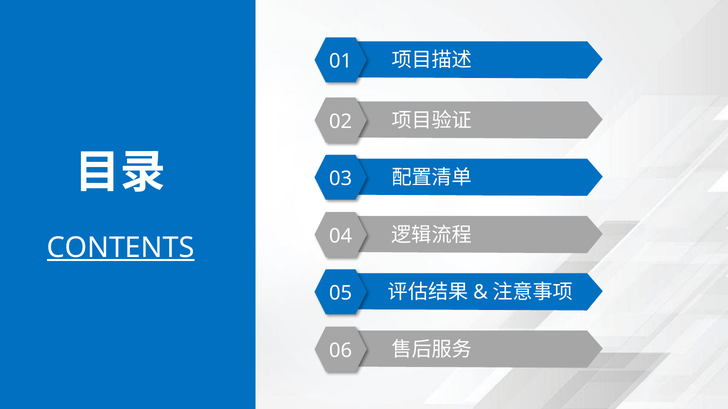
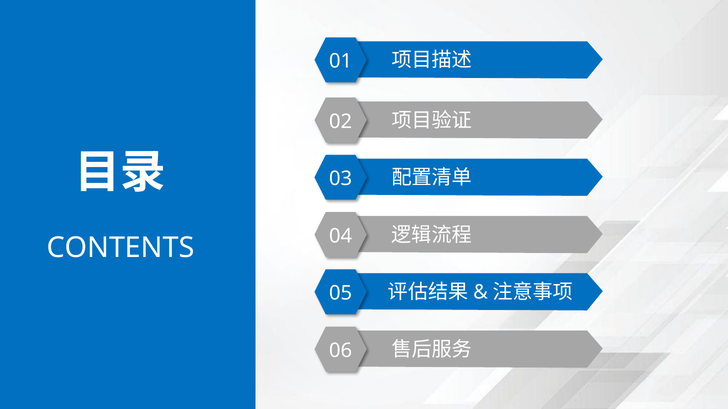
CONTENTS underline: present -> none
